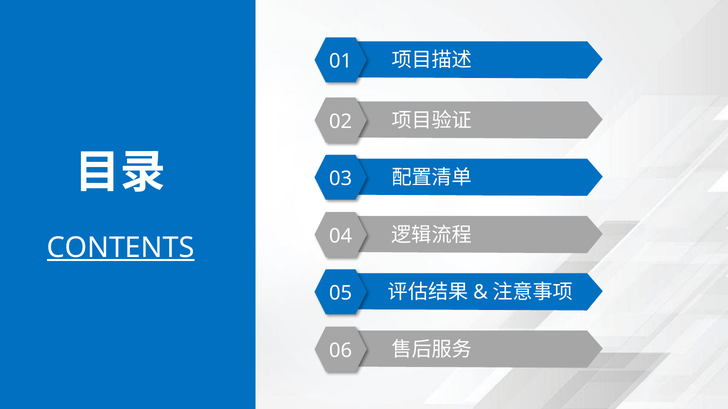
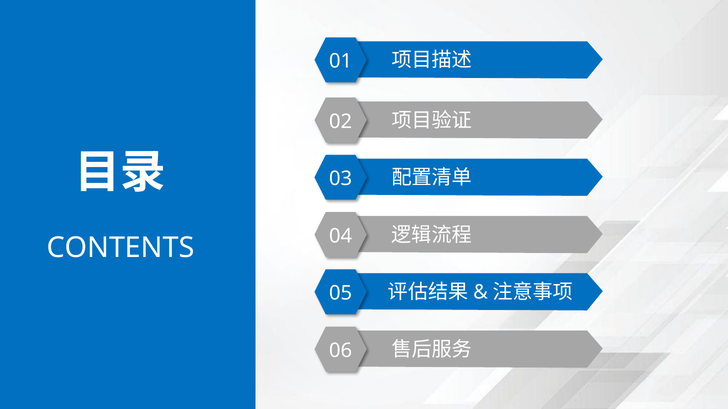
CONTENTS underline: present -> none
